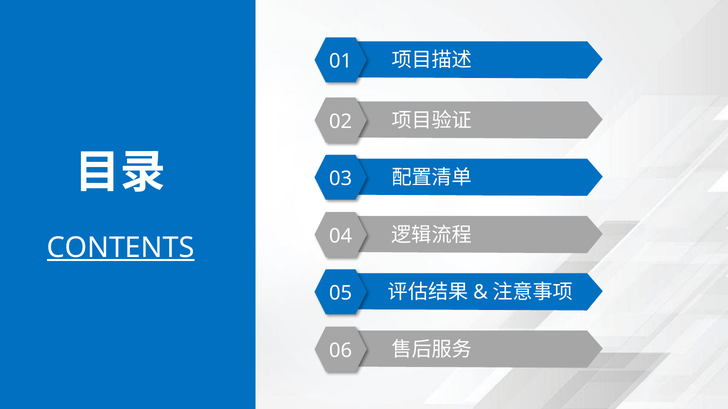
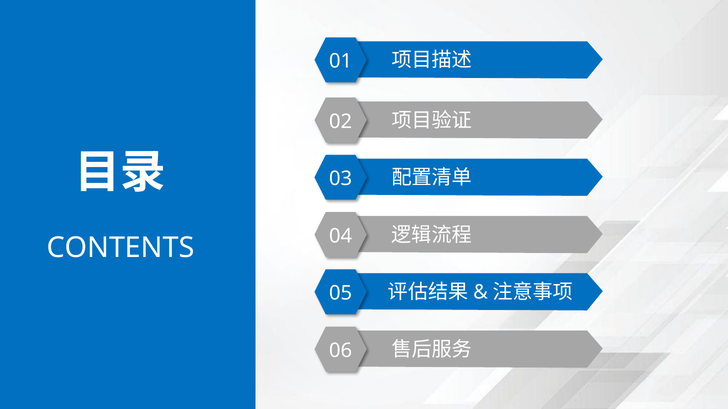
CONTENTS underline: present -> none
